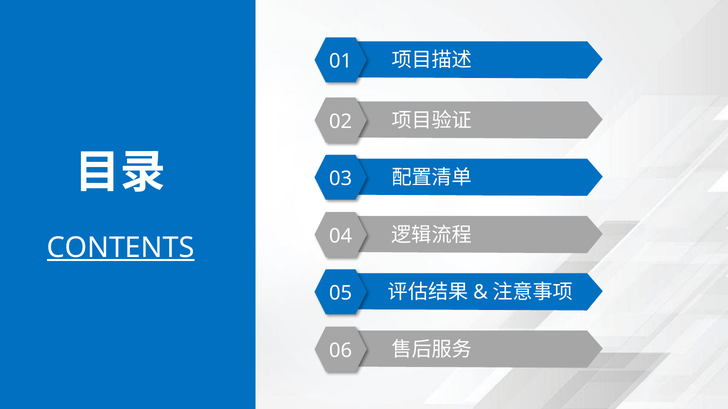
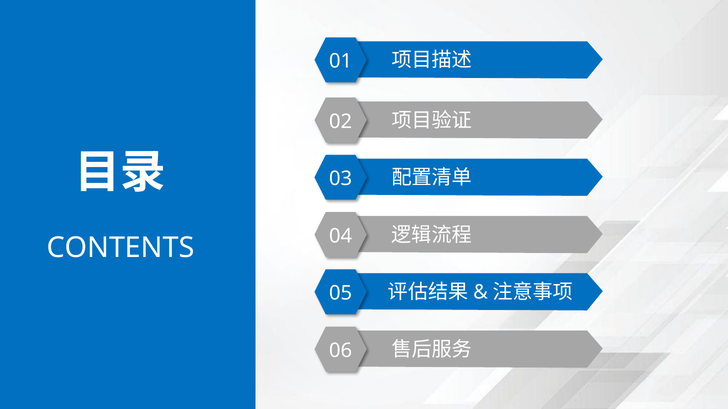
CONTENTS underline: present -> none
